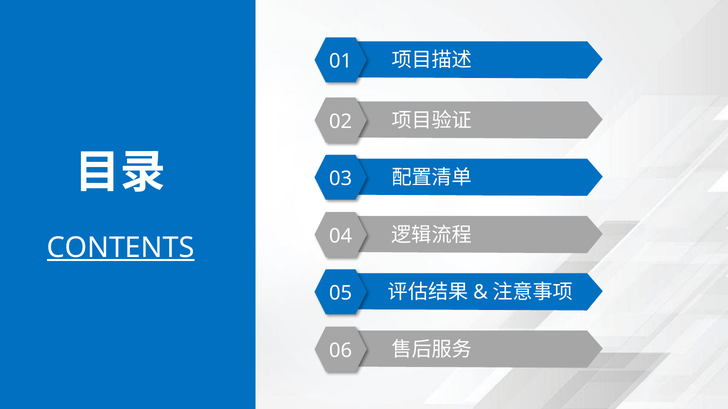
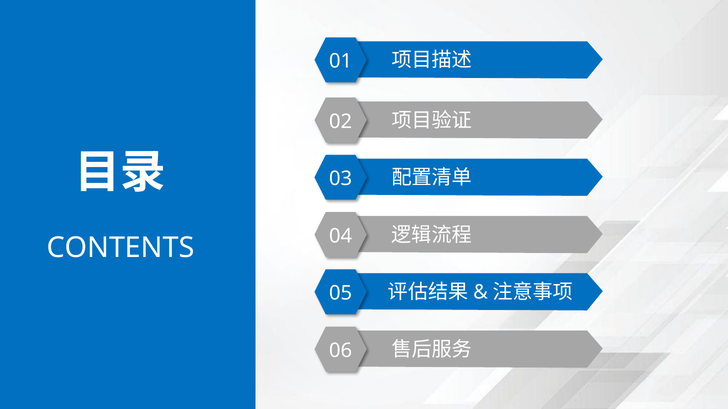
CONTENTS underline: present -> none
